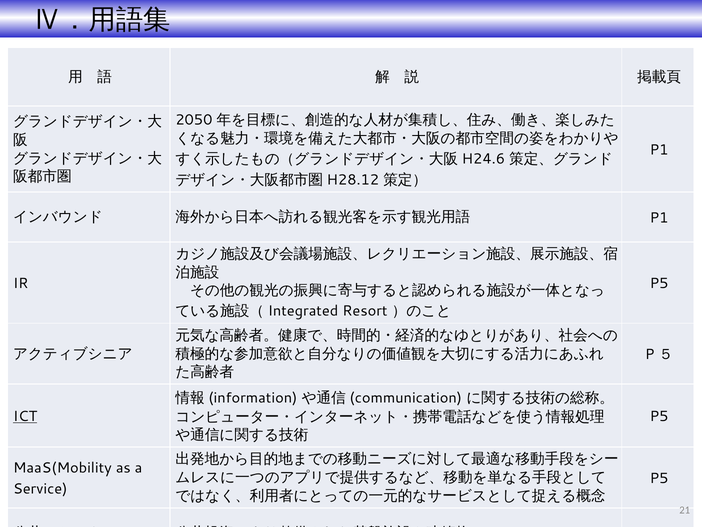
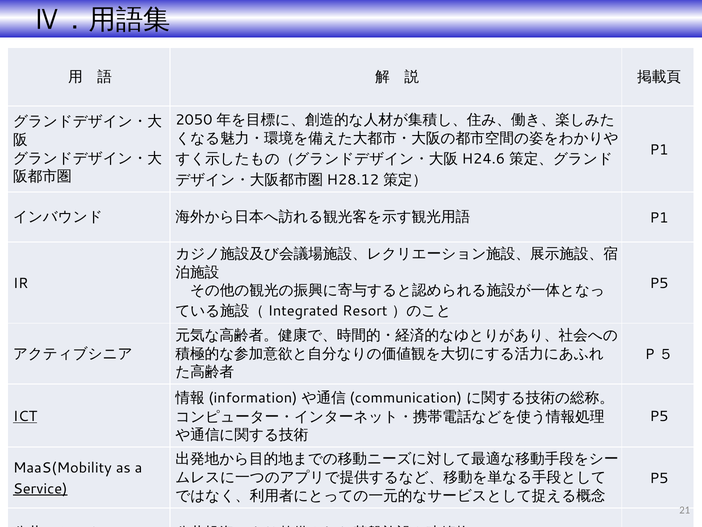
Service underline: none -> present
